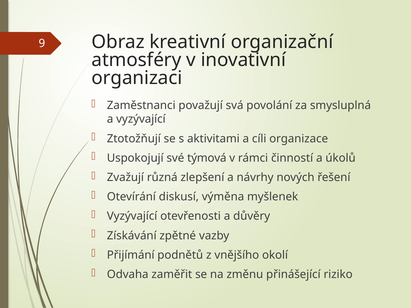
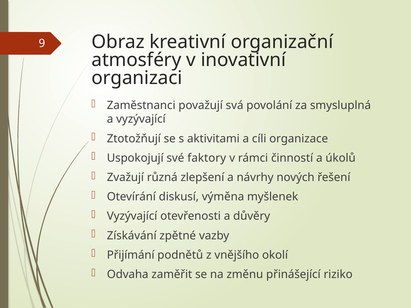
týmová: týmová -> faktory
